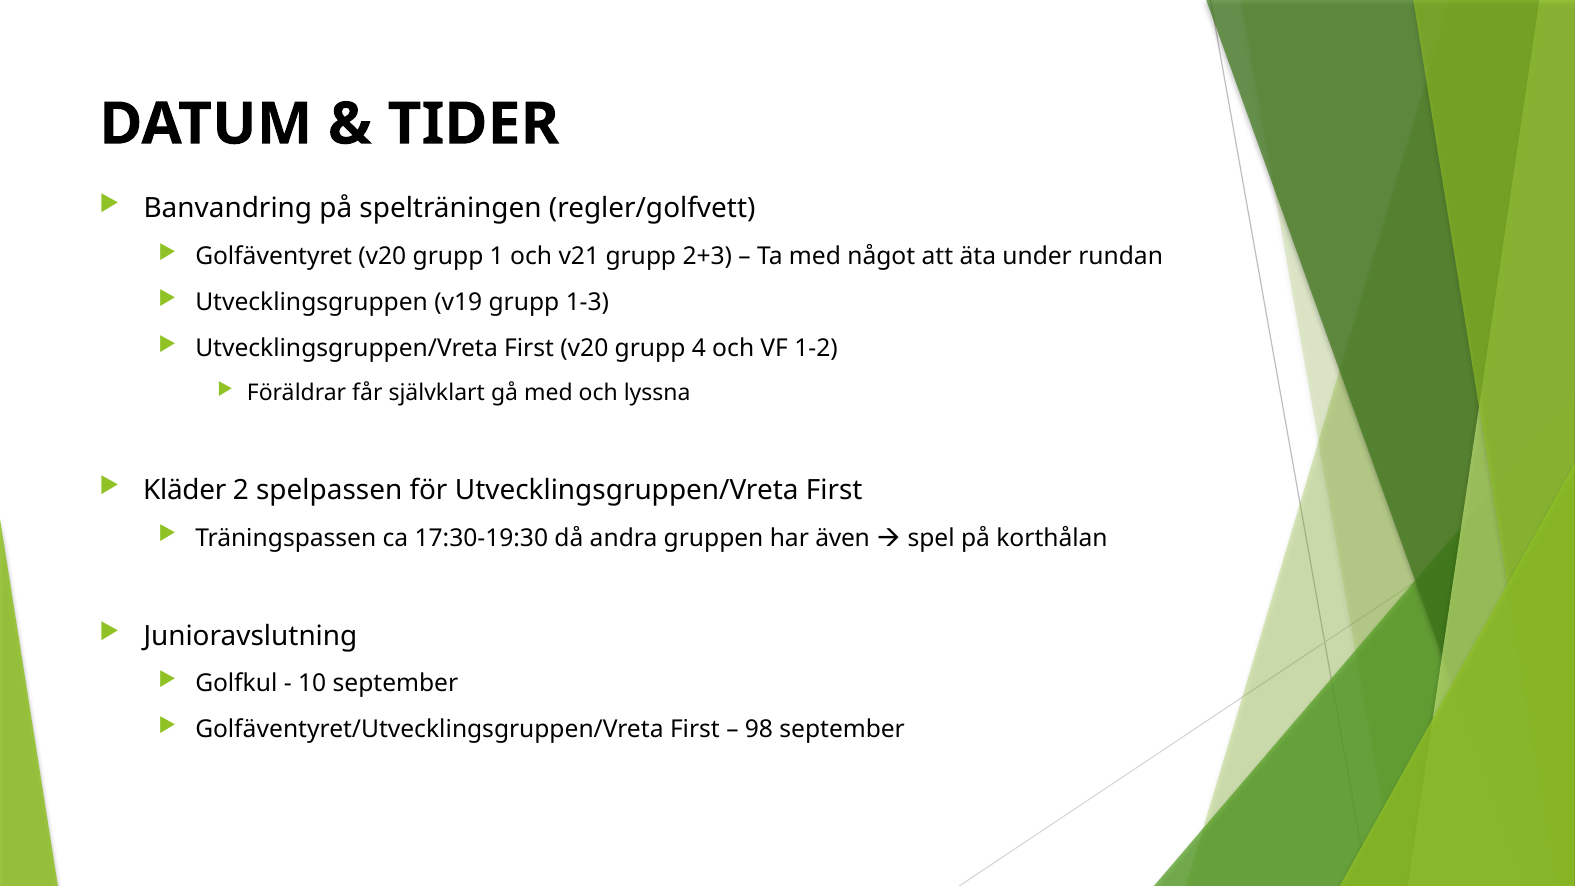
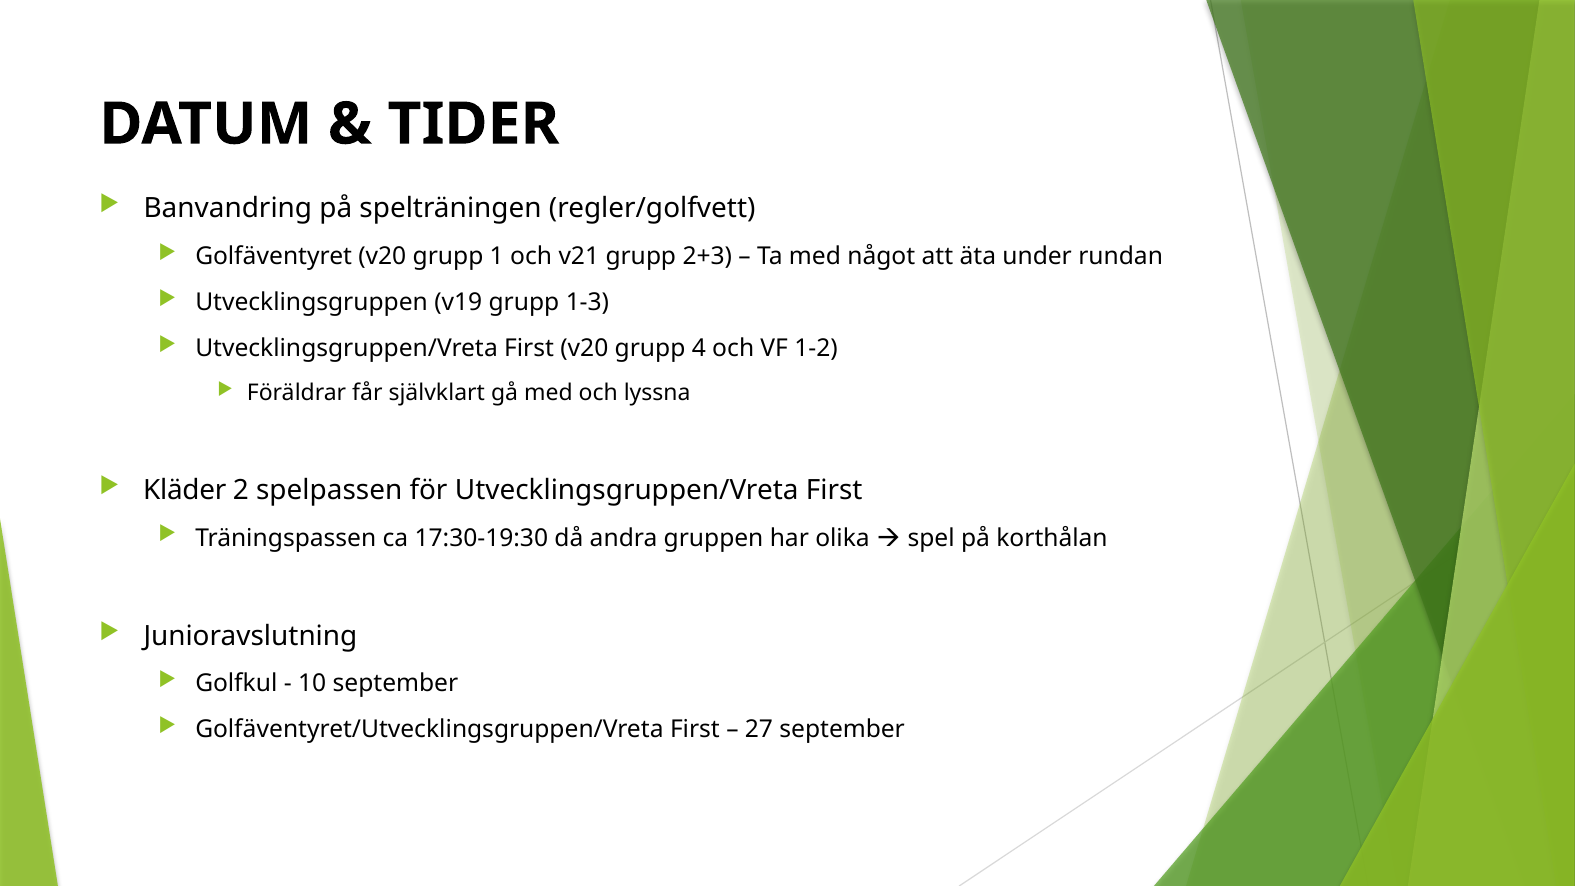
även: även -> olika
98: 98 -> 27
